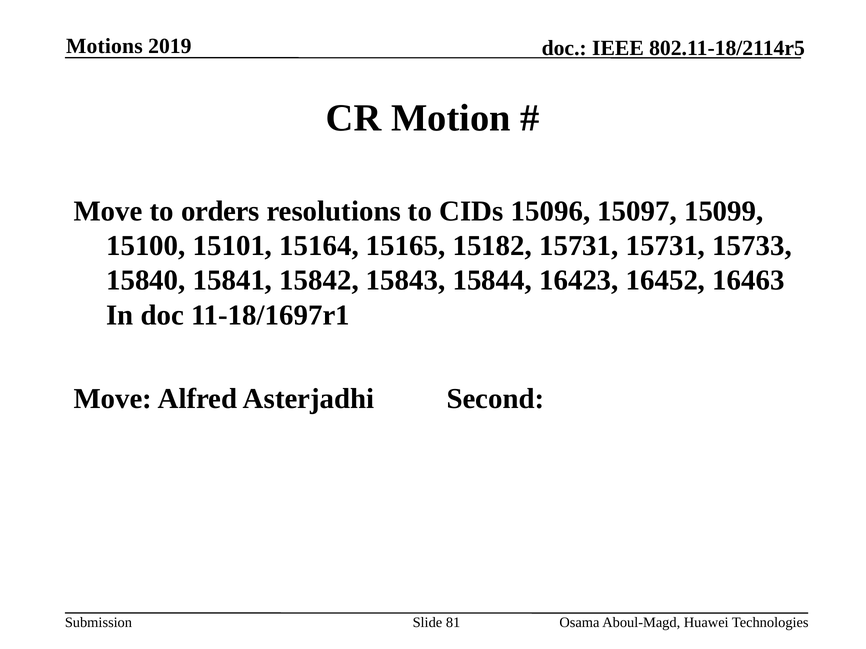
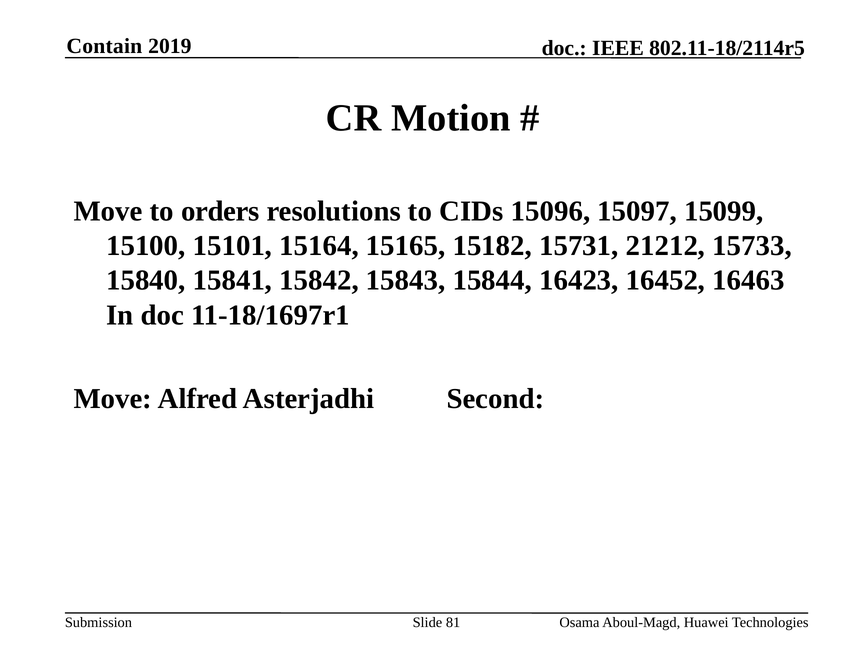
Motions: Motions -> Contain
15731 15731: 15731 -> 21212
